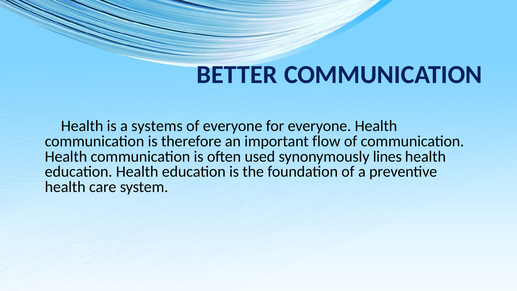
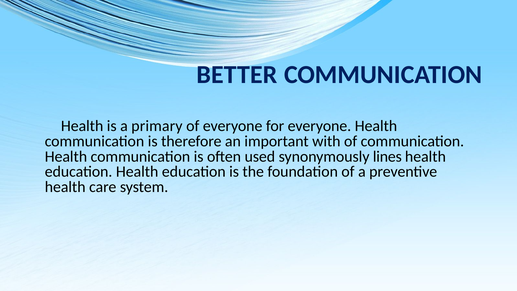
systems: systems -> primary
flow: flow -> with
